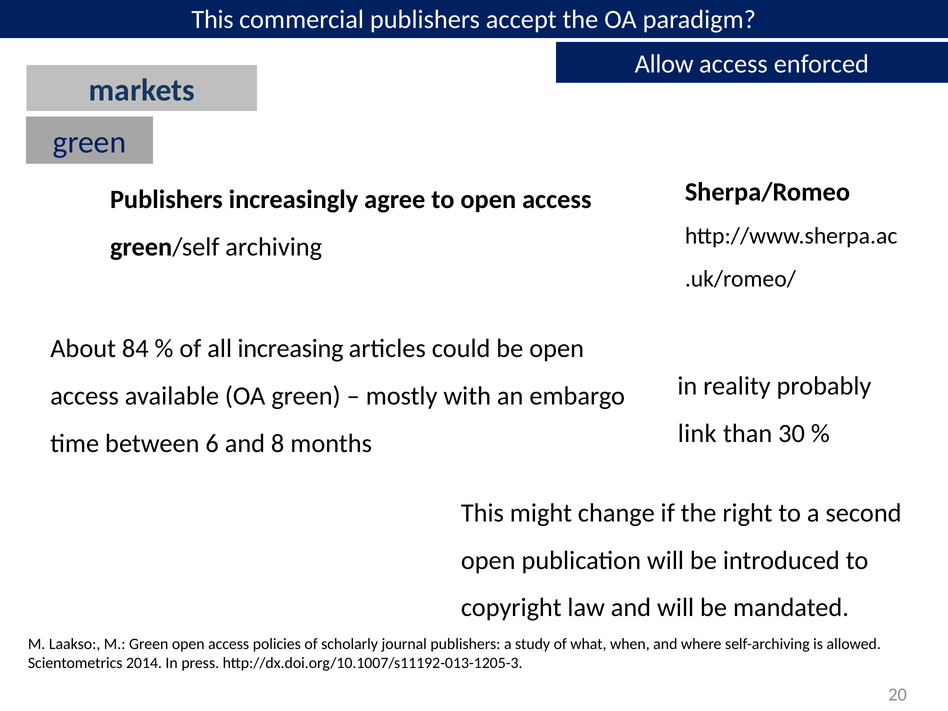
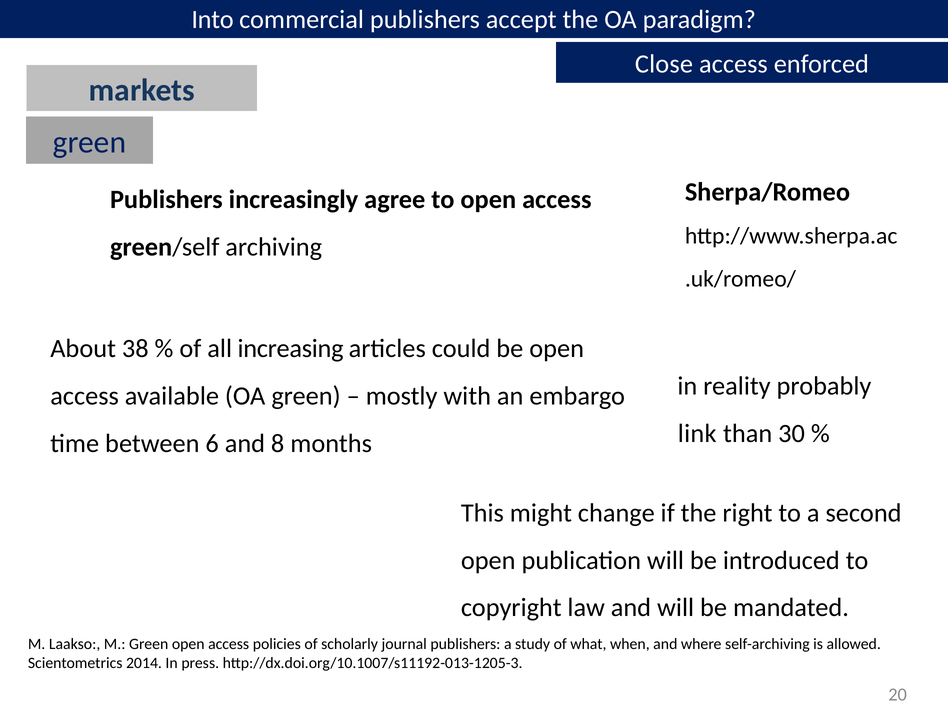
This at (213, 19): This -> Into
Allow: Allow -> Close
84: 84 -> 38
